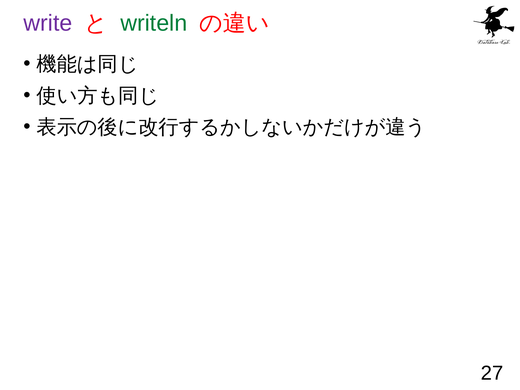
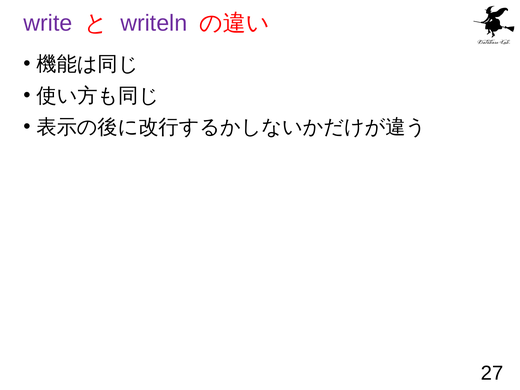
writeln colour: green -> purple
